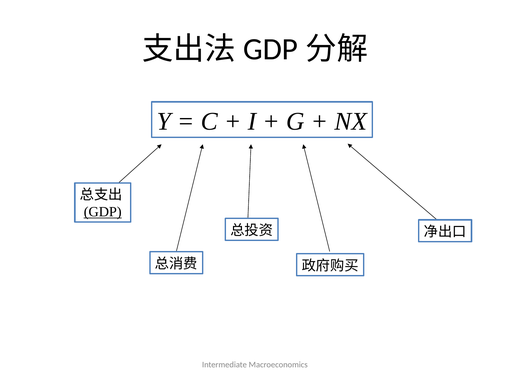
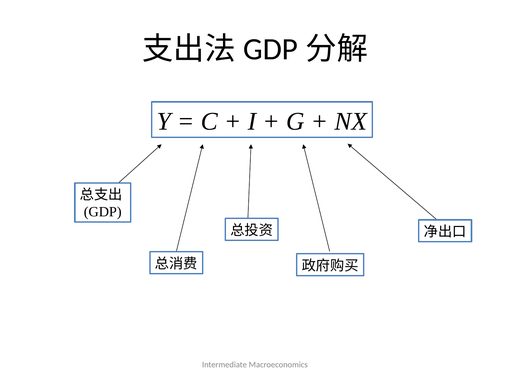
GDP underline: present -> none
